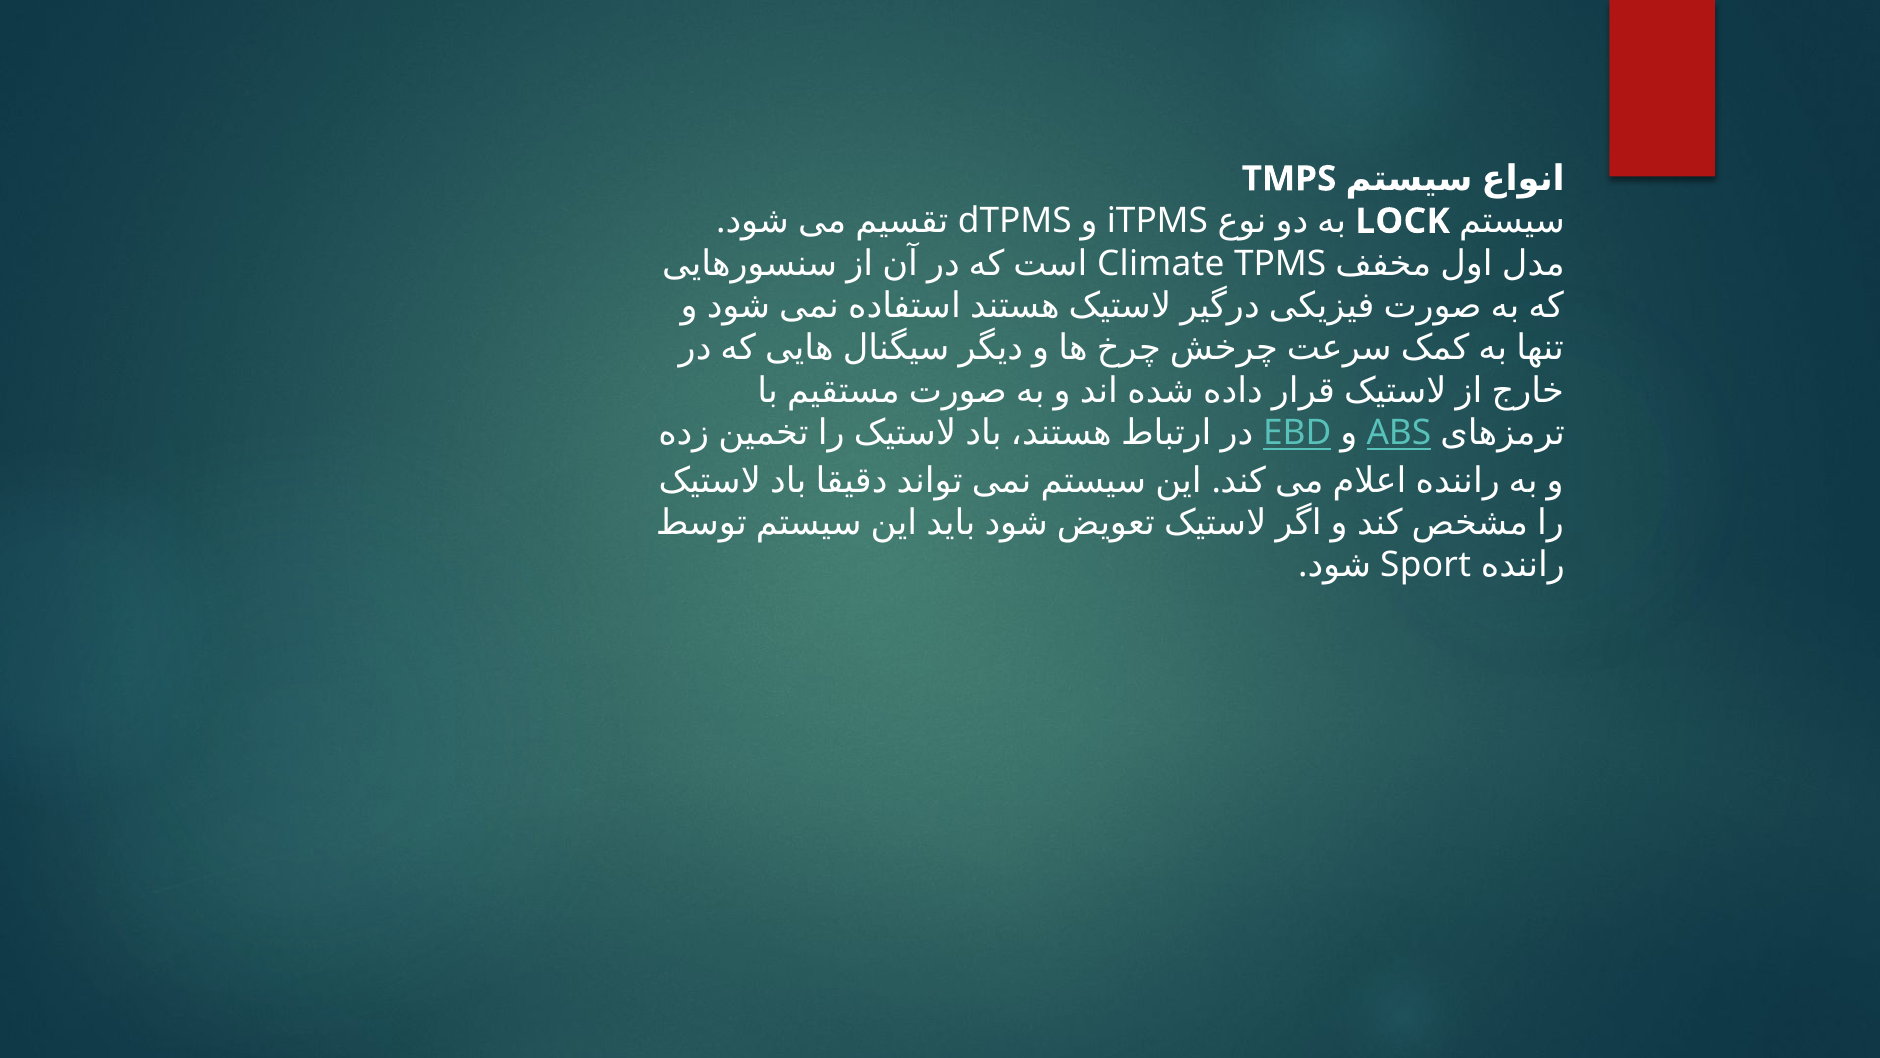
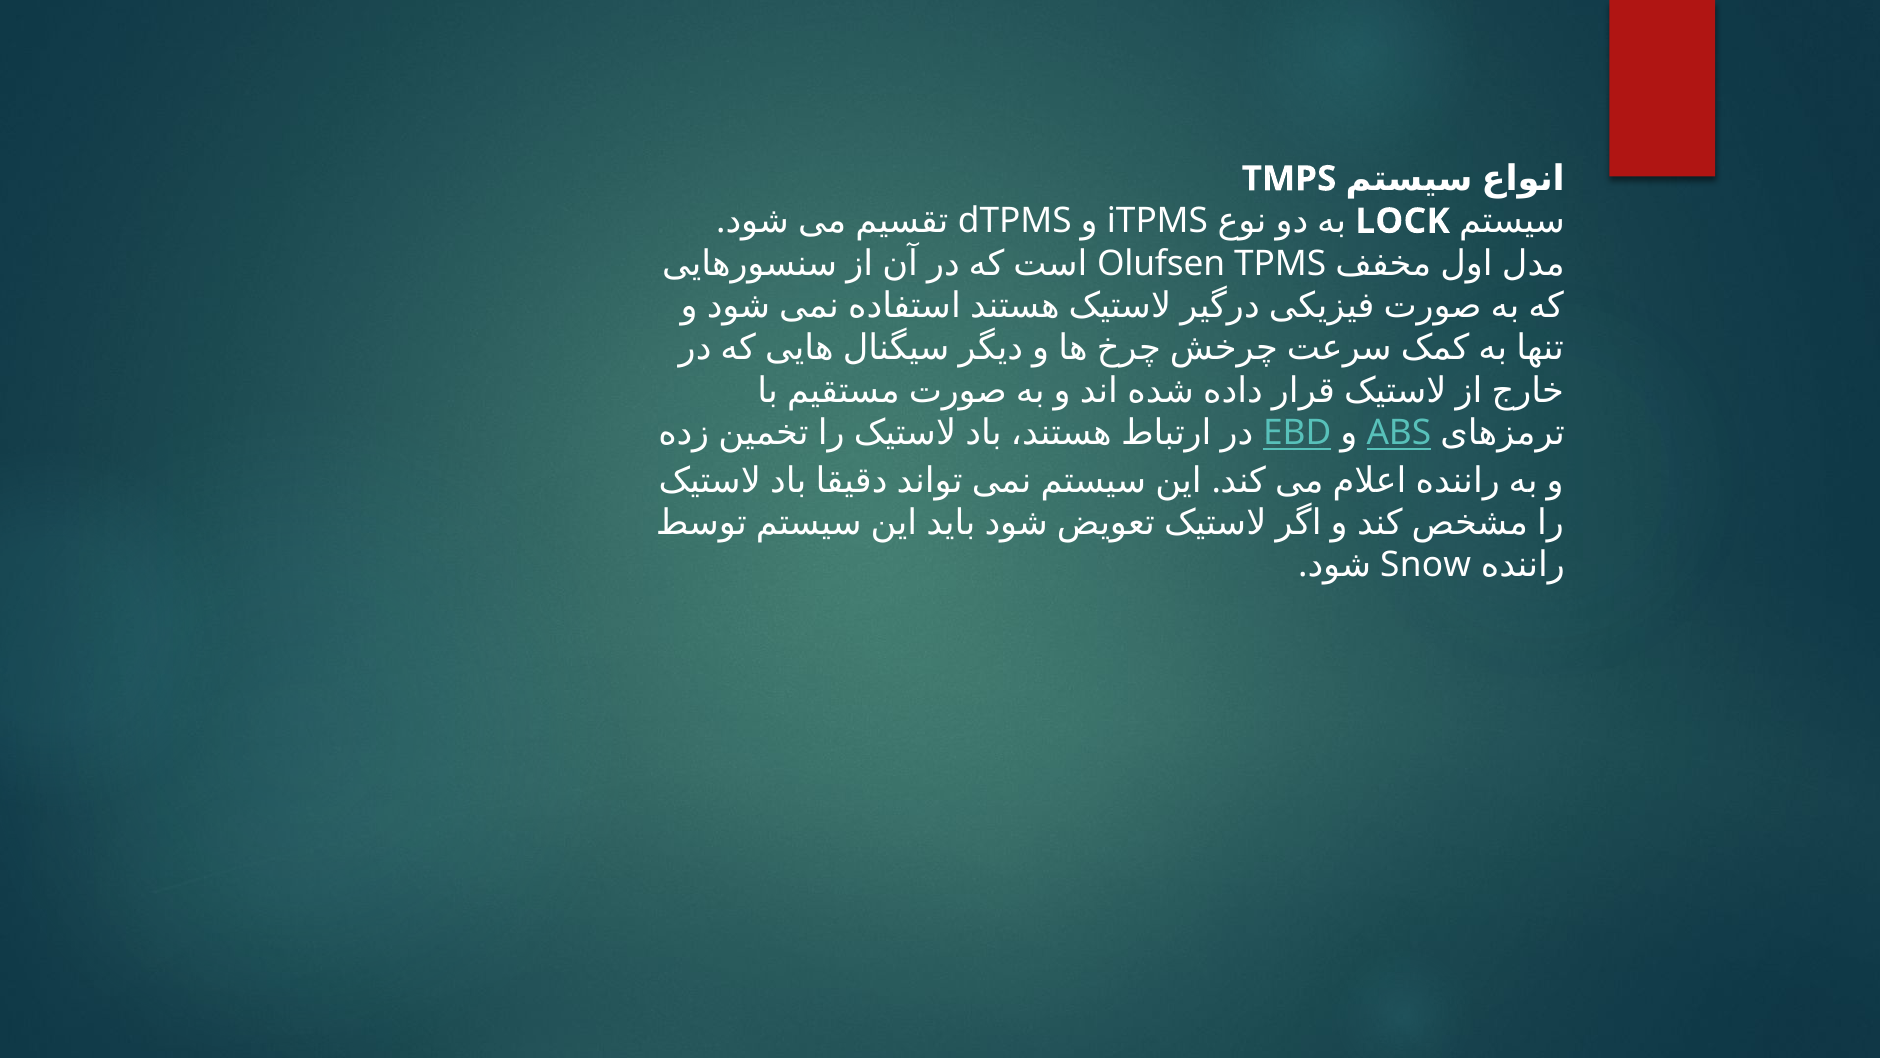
Climate: Climate -> Olufsen
Sport: Sport -> Snow
